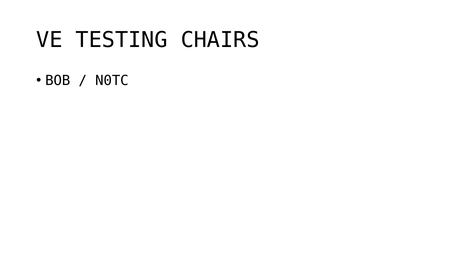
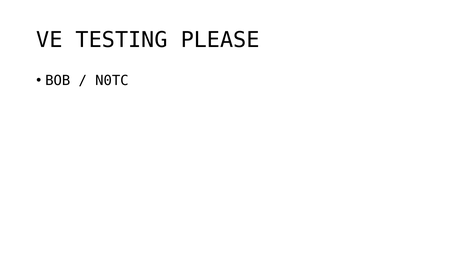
CHAIRS: CHAIRS -> PLEASE
